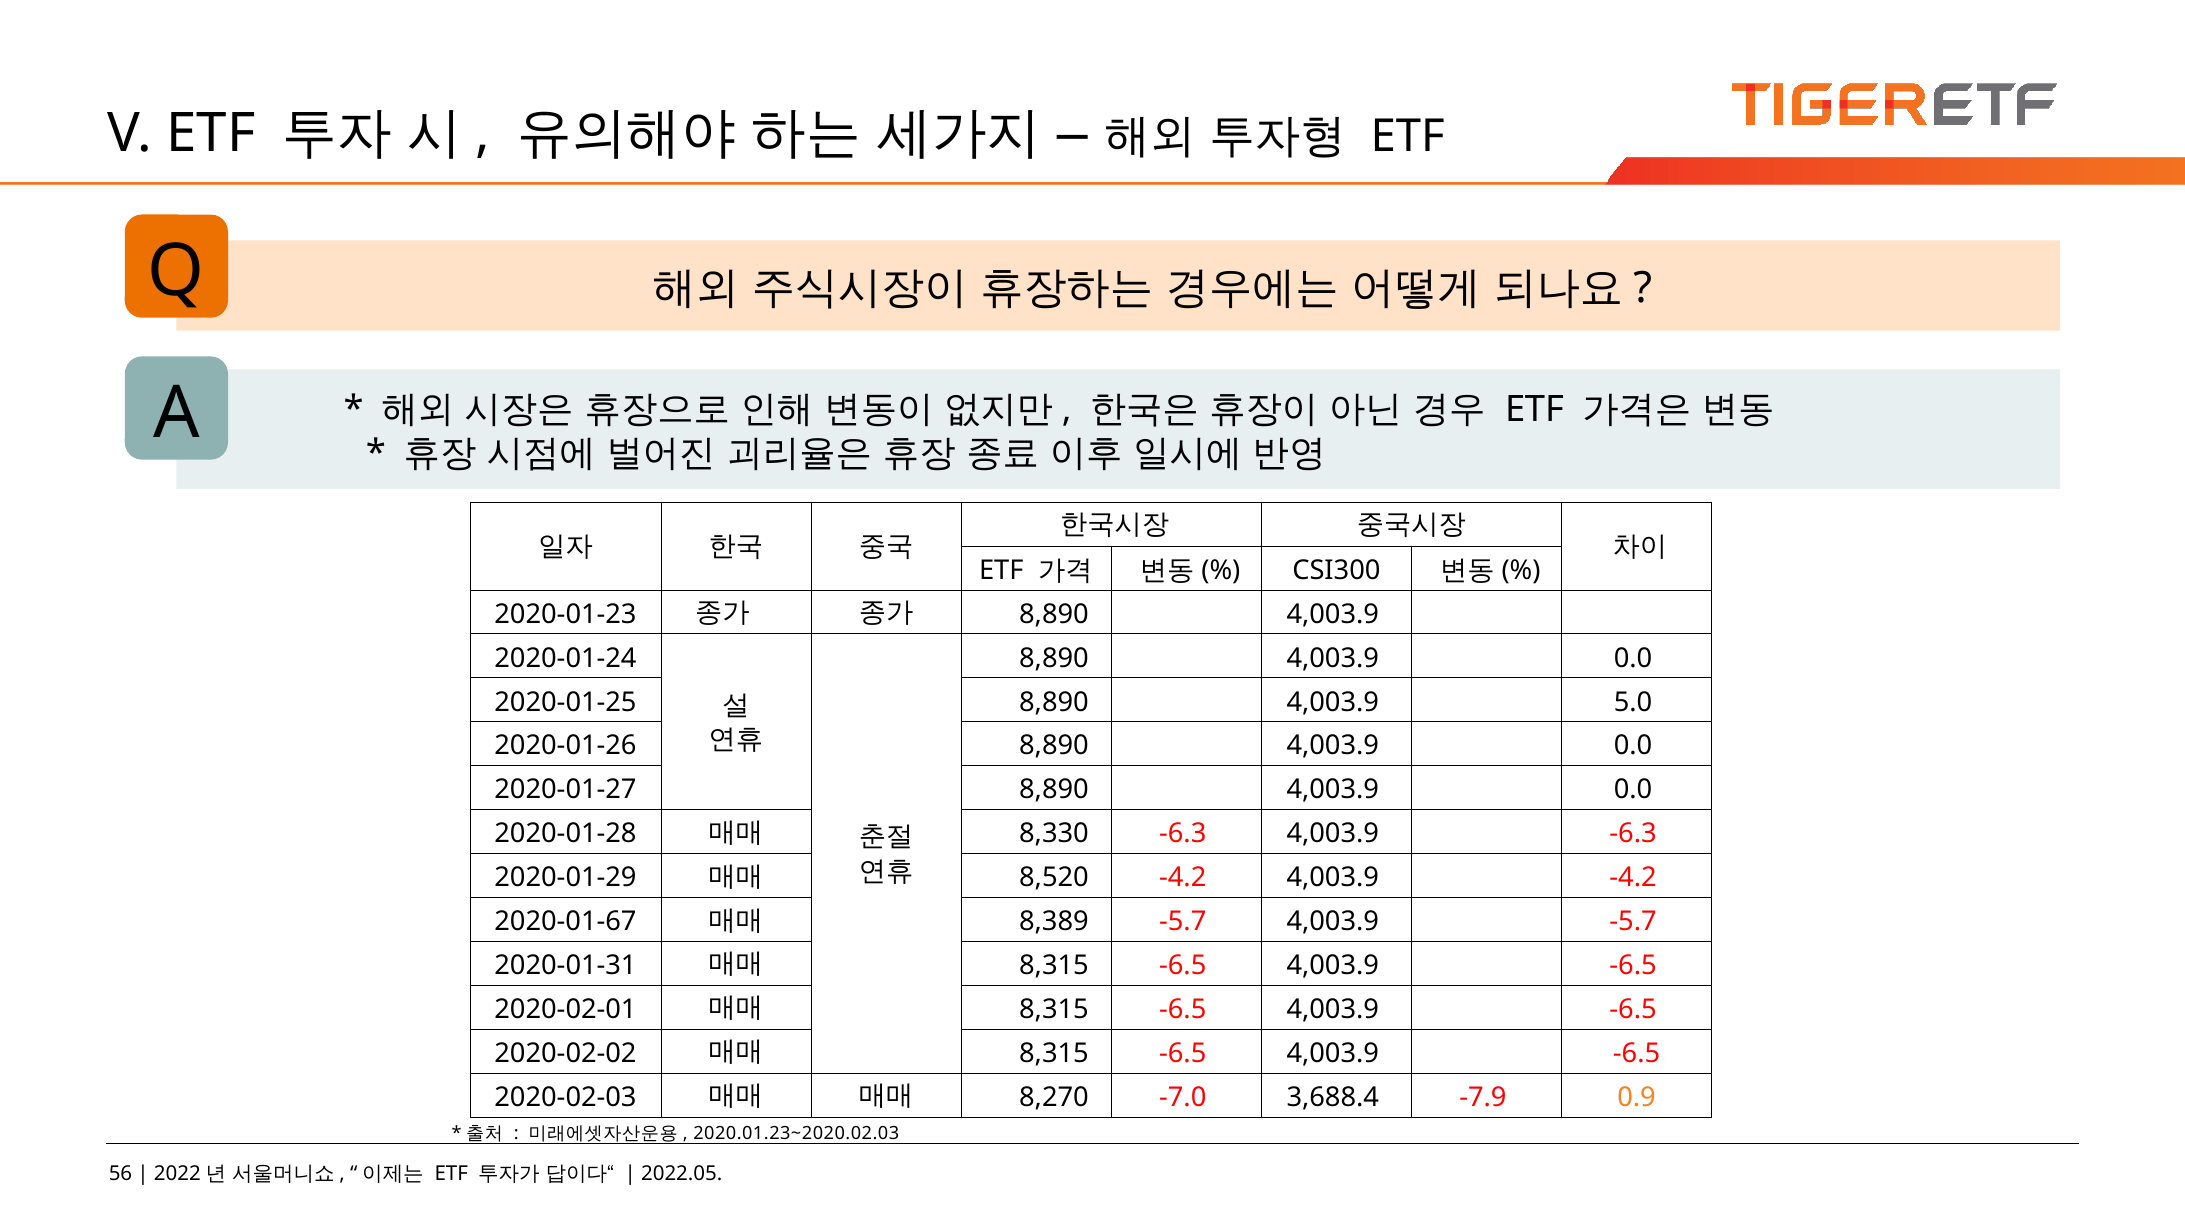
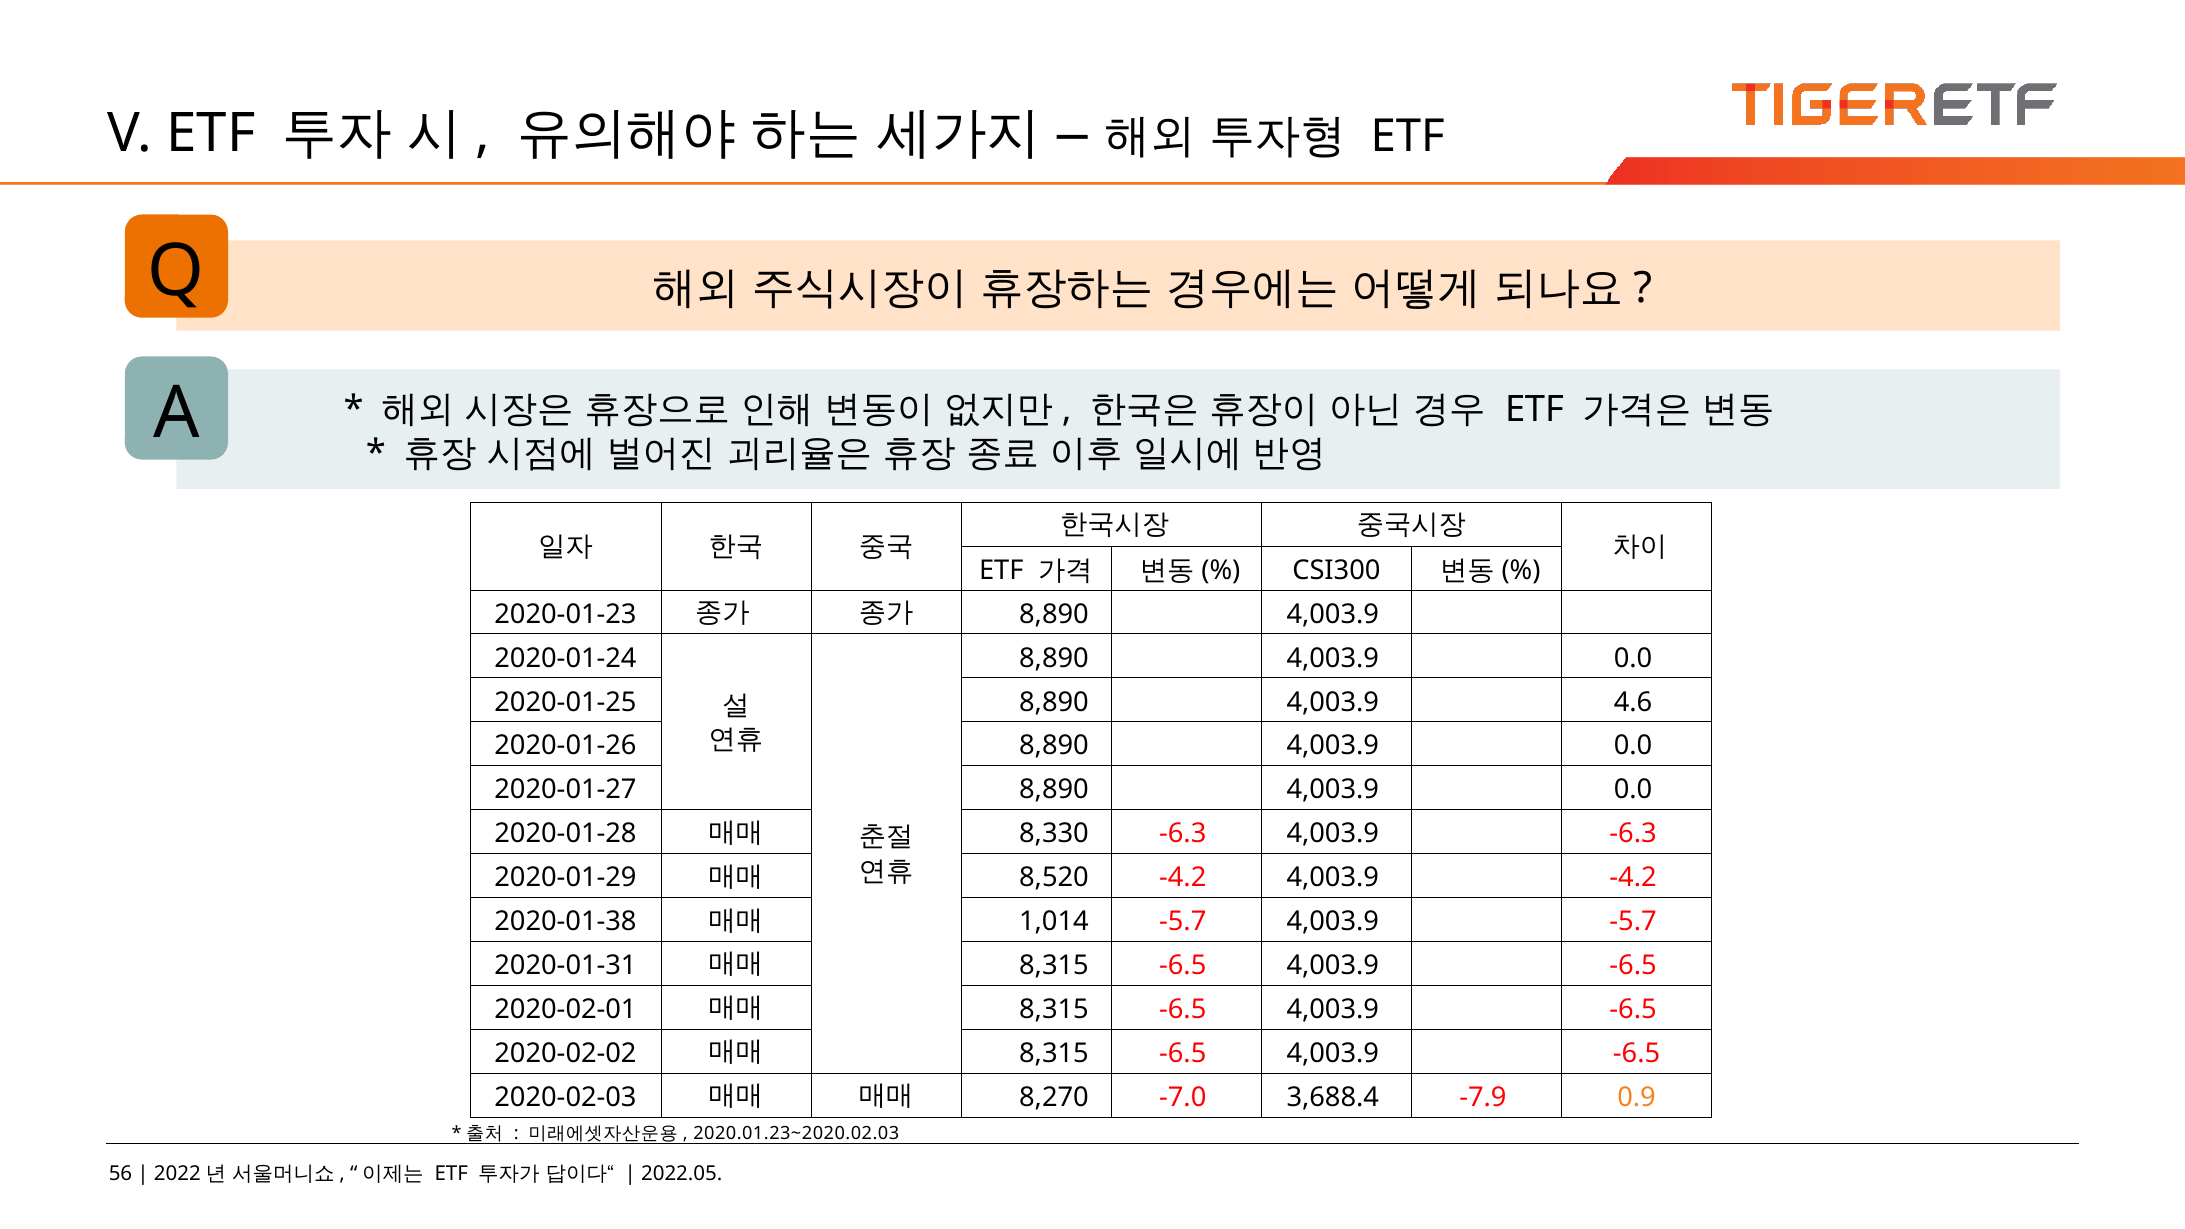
5.0: 5.0 -> 4.6
2020-01-67: 2020-01-67 -> 2020-01-38
8,389: 8,389 -> 1,014
